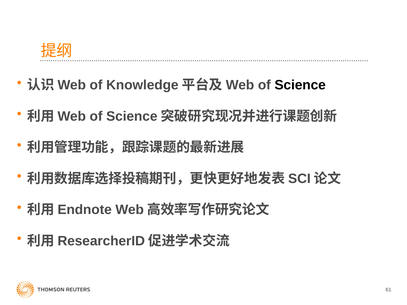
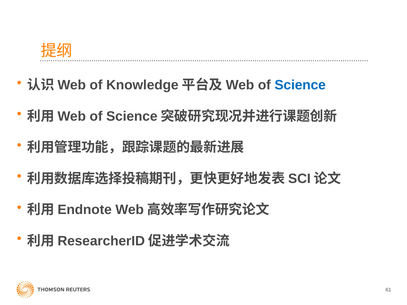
Science colour: black -> blue
